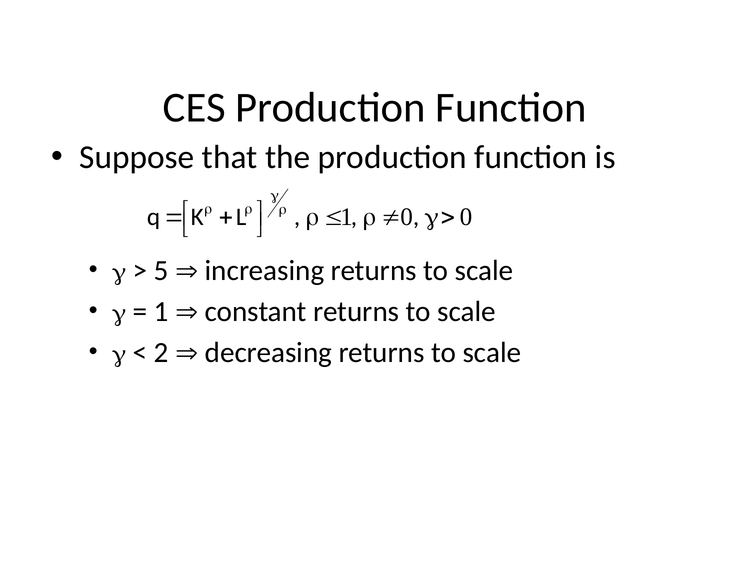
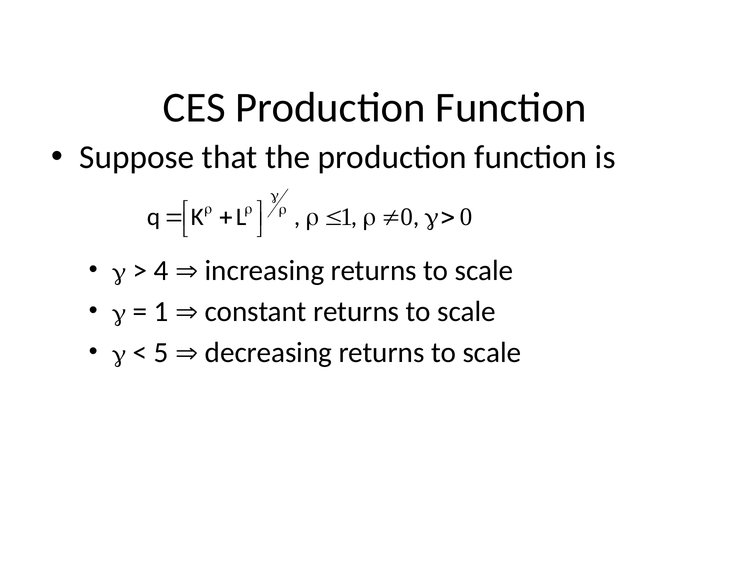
5: 5 -> 4
2: 2 -> 5
